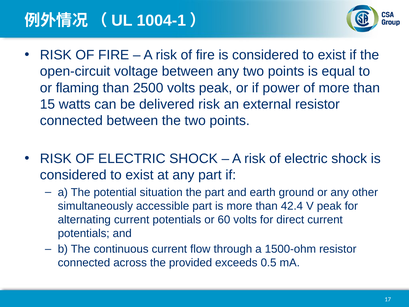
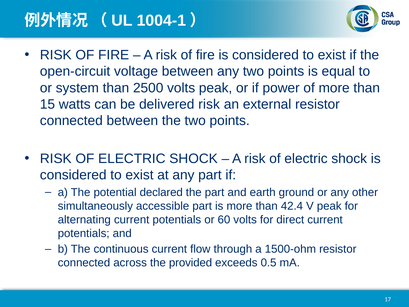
flaming: flaming -> system
situation: situation -> declared
